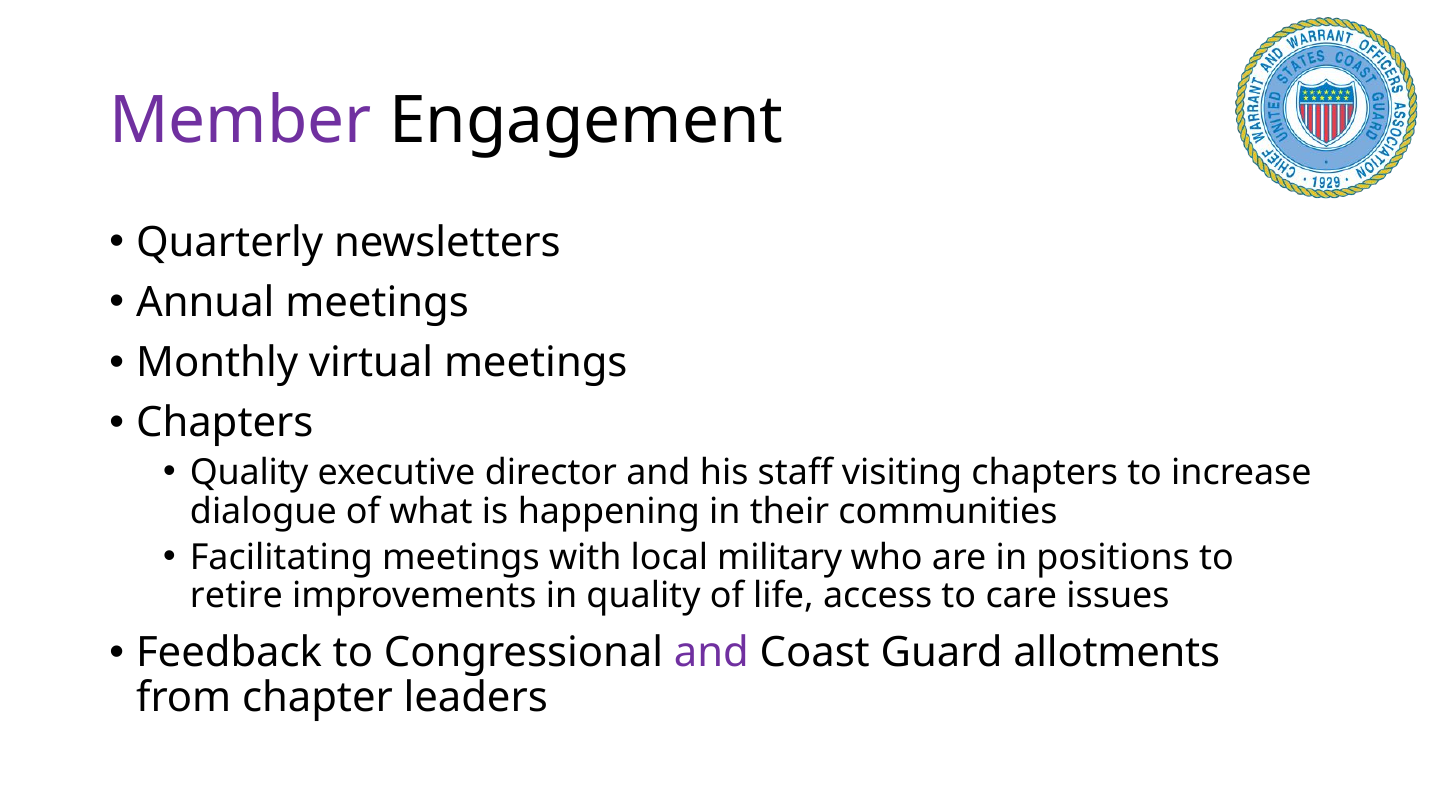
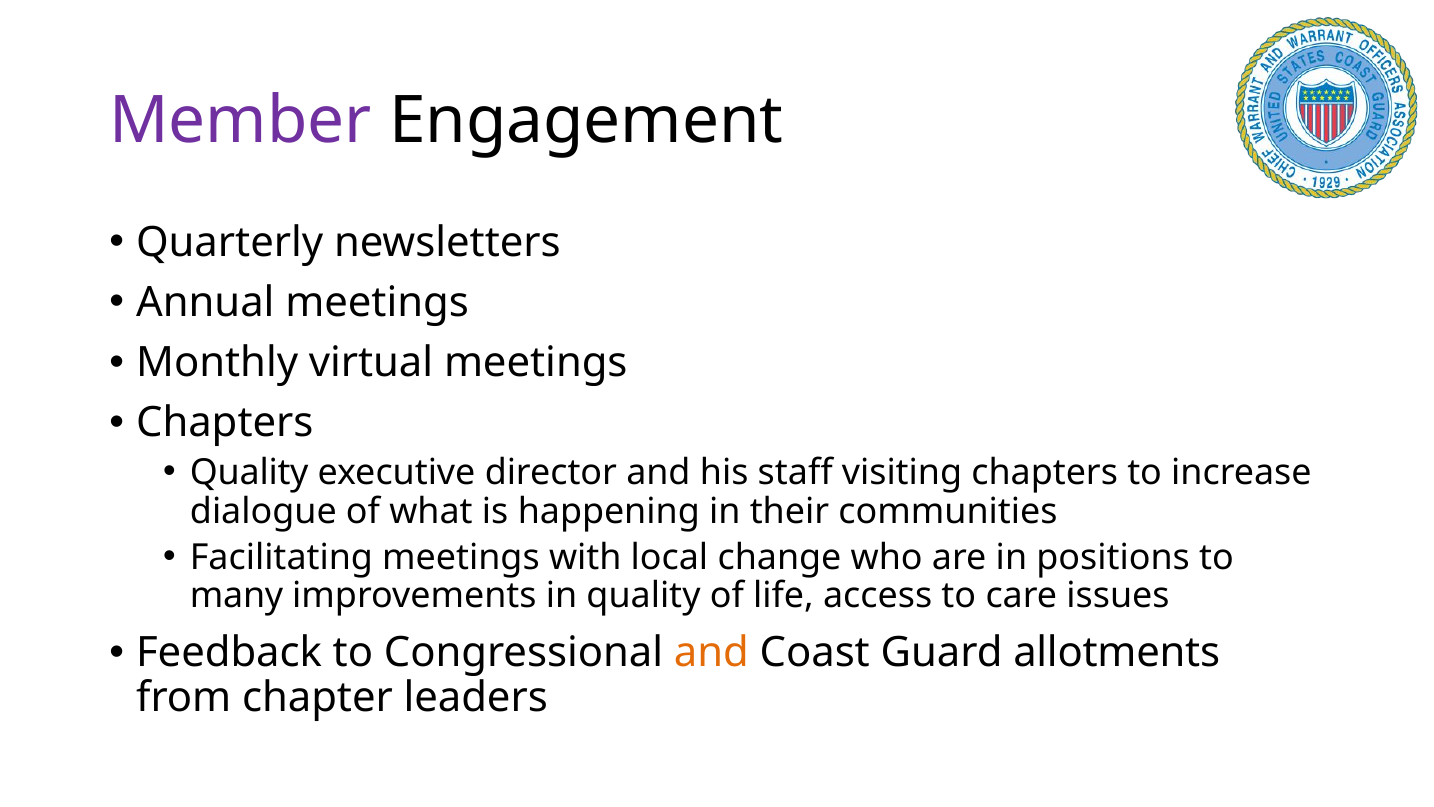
military: military -> change
retire: retire -> many
and at (711, 653) colour: purple -> orange
